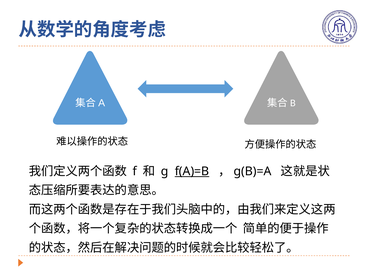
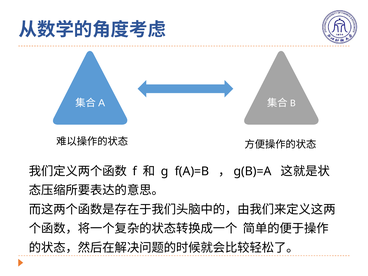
f(A)=B underline: present -> none
